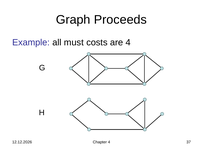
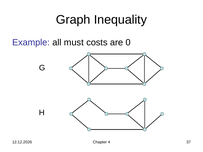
Proceeds: Proceeds -> Inequality
are 4: 4 -> 0
